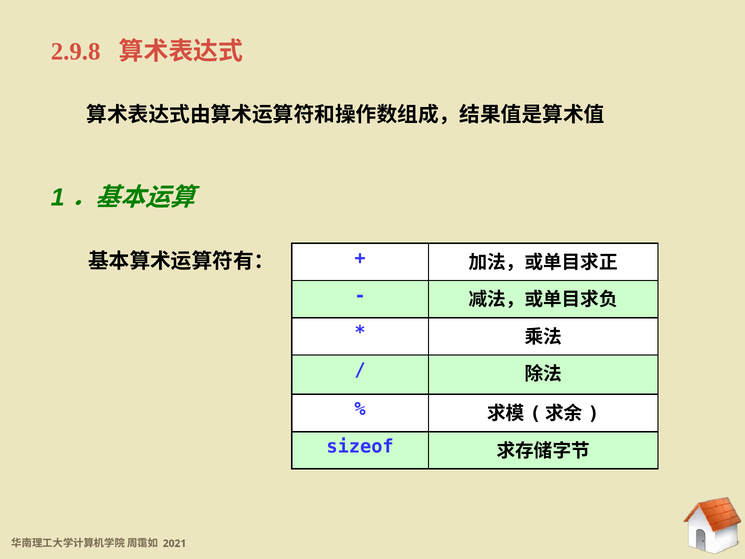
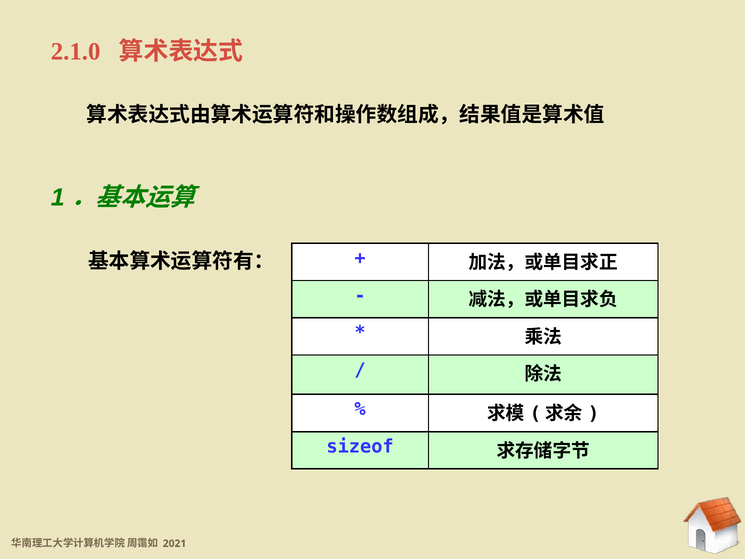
2.9.8: 2.9.8 -> 2.1.0
